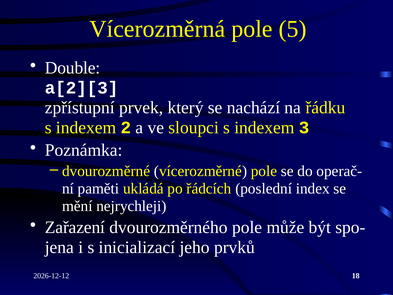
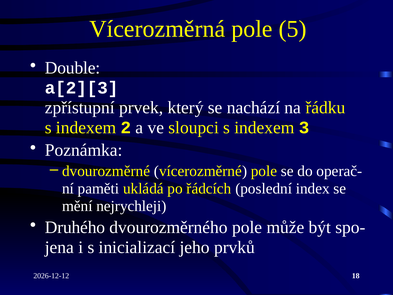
Zařazení: Zařazení -> Druhého
